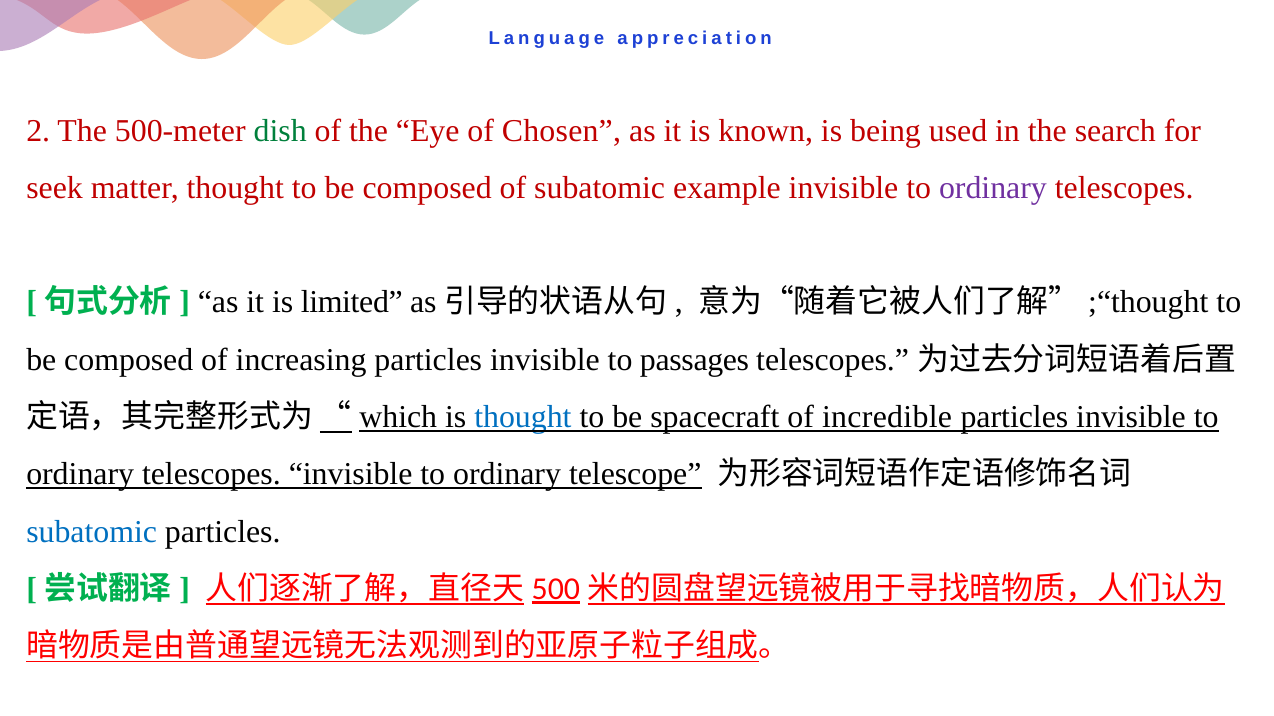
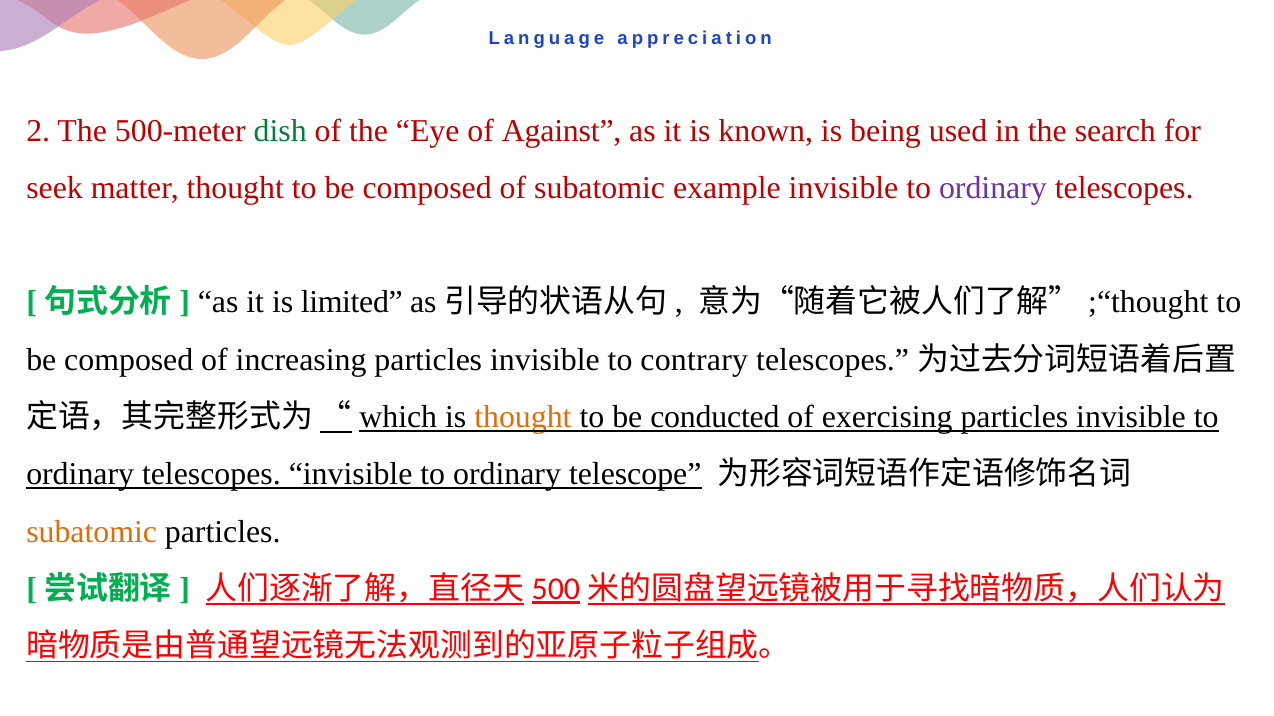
Chosen: Chosen -> Against
passages: passages -> contrary
thought at (523, 417) colour: blue -> orange
spacecraft: spacecraft -> conducted
incredible: incredible -> exercising
subatomic at (92, 532) colour: blue -> orange
